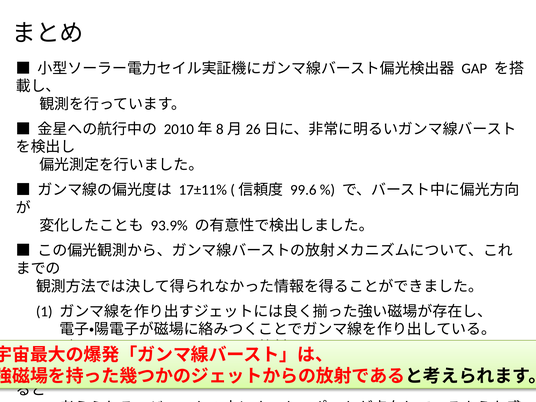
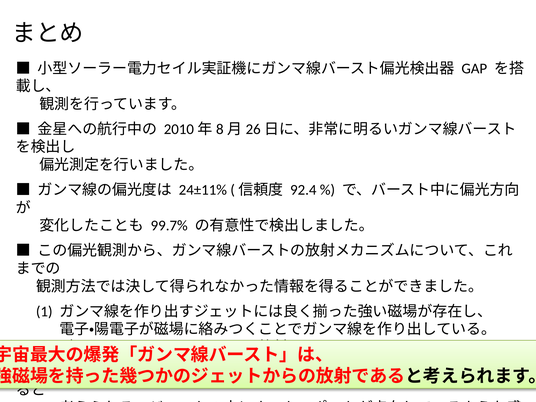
17±11%: 17±11% -> 24±11%
99.6: 99.6 -> 92.4
93.9%: 93.9% -> 99.7%
